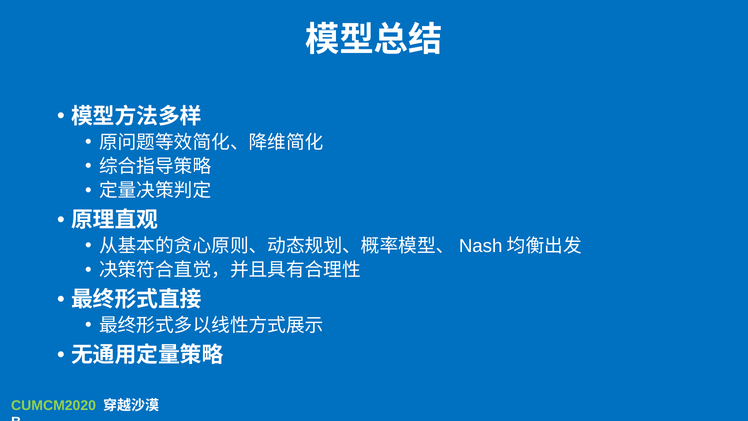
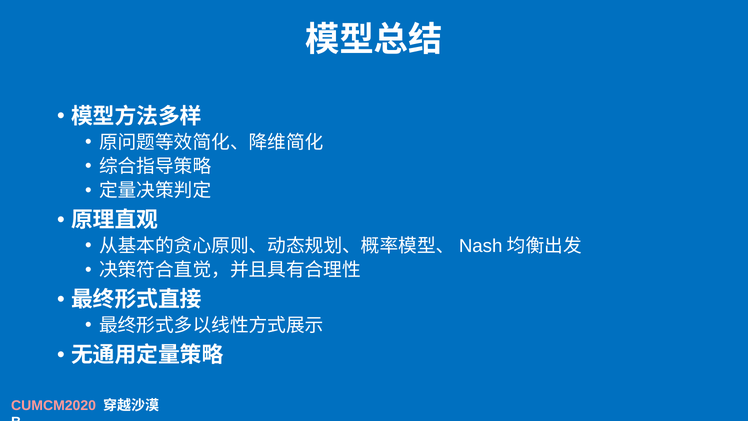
CUMCM2020 colour: light green -> pink
